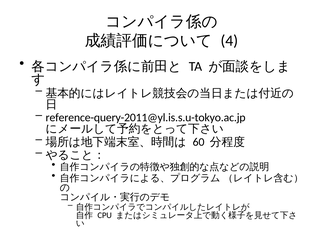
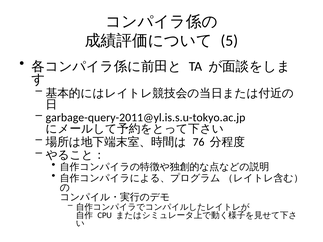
4: 4 -> 5
reference-query-2011@yl.is.s.u-tokyo.ac.jp: reference-query-2011@yl.is.s.u-tokyo.ac.jp -> garbage-query-2011@yl.is.s.u-tokyo.ac.jp
60: 60 -> 76
